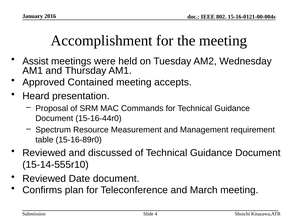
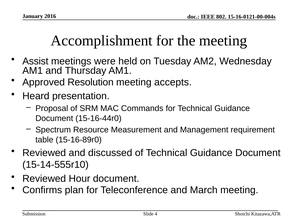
Contained: Contained -> Resolution
Date: Date -> Hour
